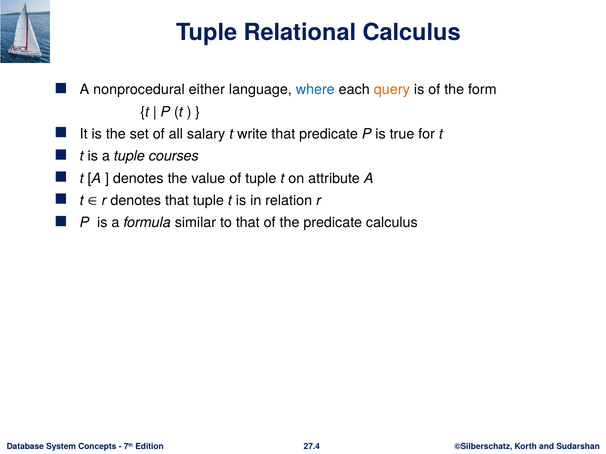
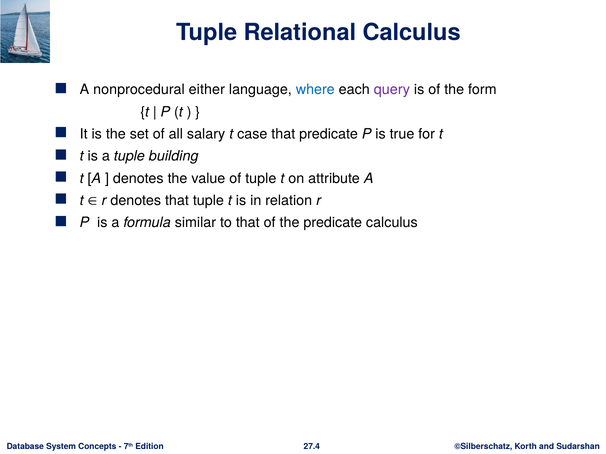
query colour: orange -> purple
write: write -> case
courses: courses -> building
